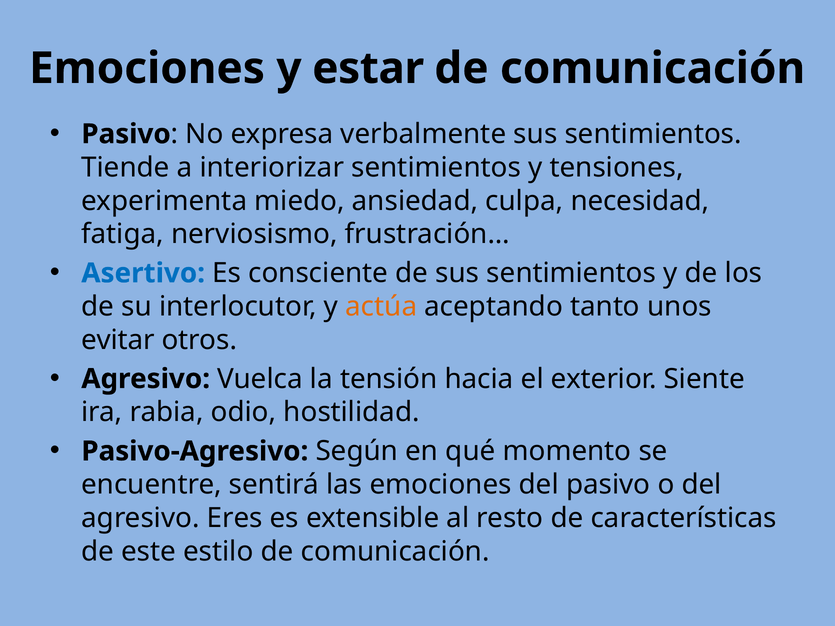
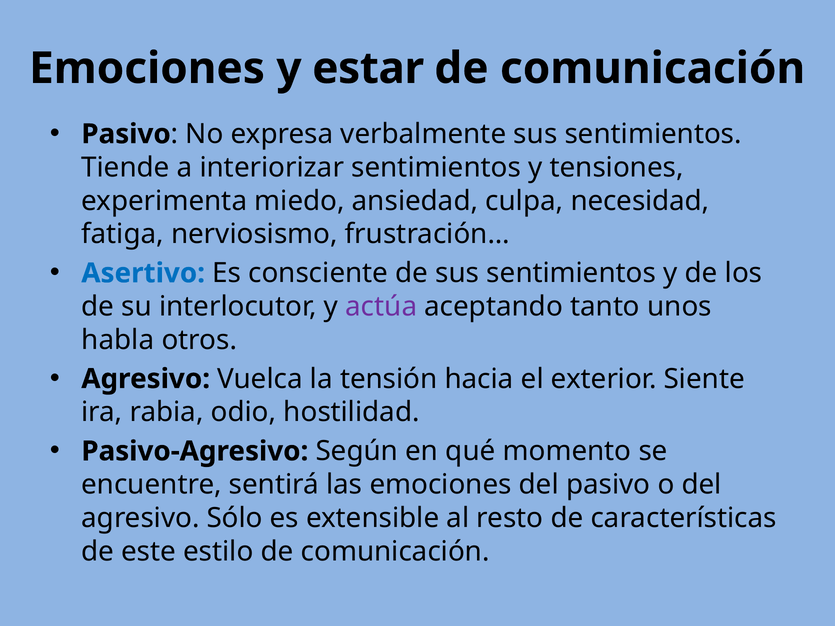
actúa colour: orange -> purple
evitar: evitar -> habla
Eres: Eres -> Sólo
